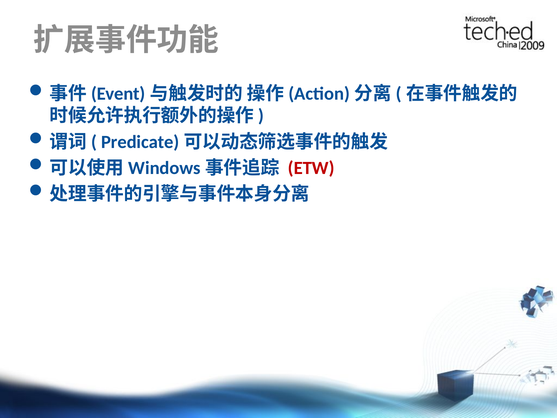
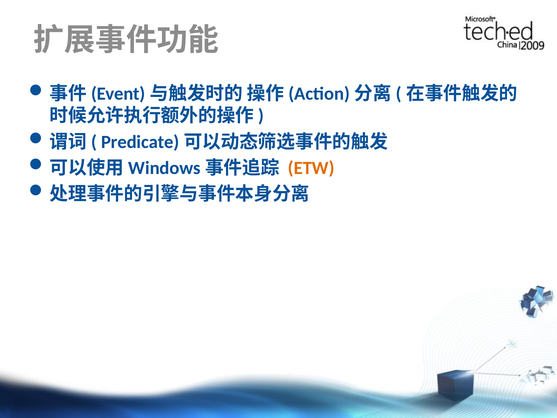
ETW colour: red -> orange
